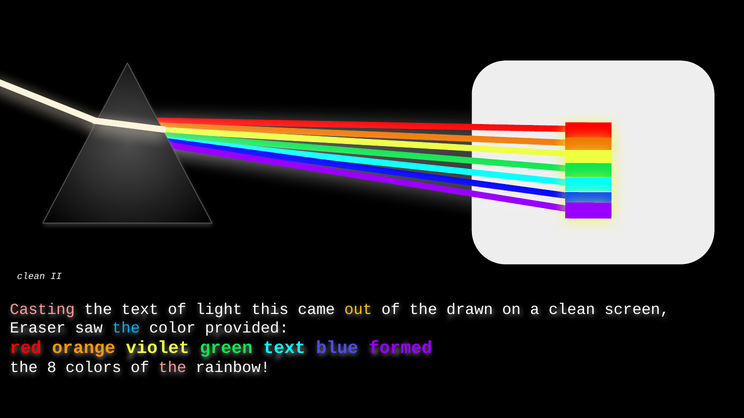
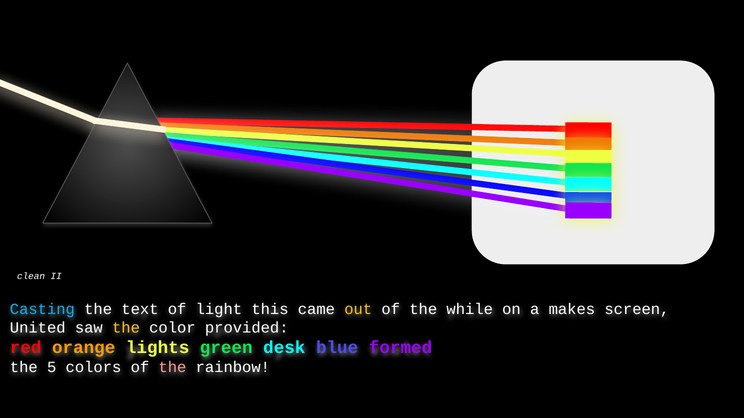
Casting colour: pink -> light blue
drawn: drawn -> while
a clean: clean -> makes
Eraser: Eraser -> United
the at (126, 328) colour: light blue -> yellow
violet: violet -> lights
green text: text -> desk
8: 8 -> 5
